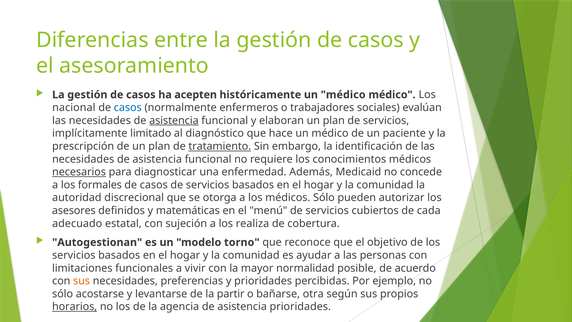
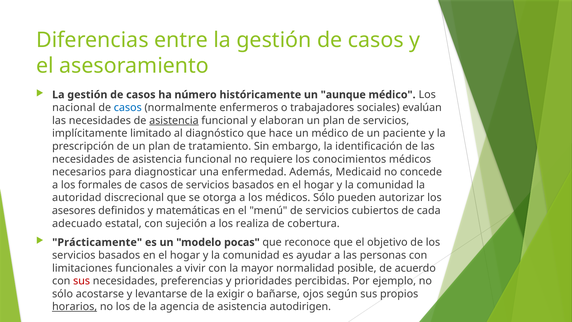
acepten: acepten -> número
históricamente un médico: médico -> aunque
tratamiento underline: present -> none
necesarios underline: present -> none
Autogestionan: Autogestionan -> Prácticamente
torno: torno -> pocas
sus at (82, 281) colour: orange -> red
partir: partir -> exigir
otra: otra -> ojos
asistencia prioridades: prioridades -> autodirigen
